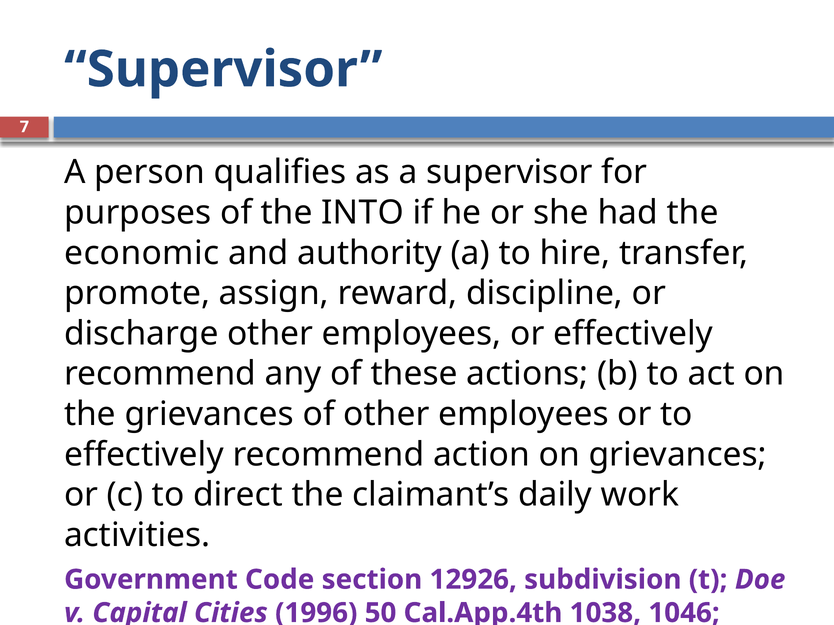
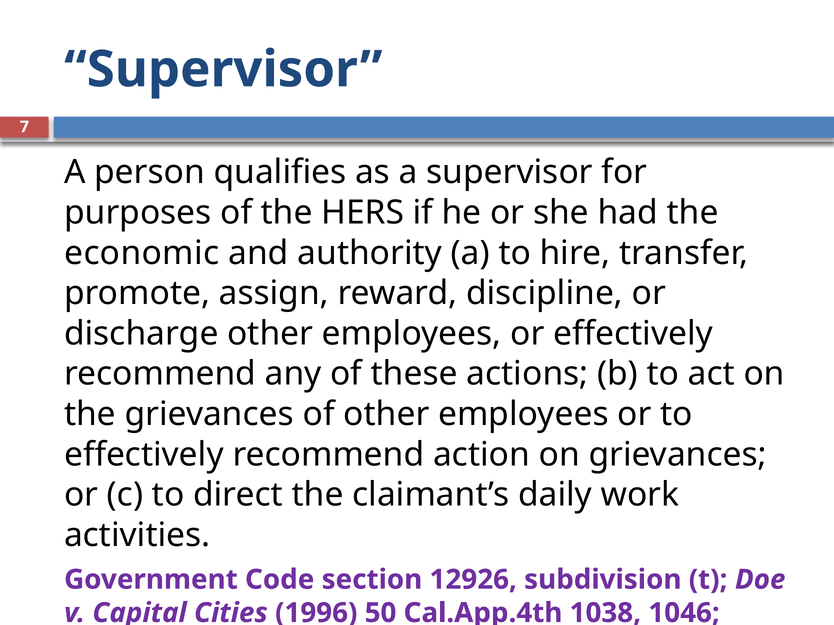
INTO: INTO -> HERS
